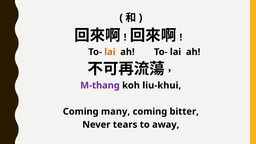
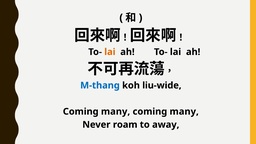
M-thang colour: purple -> blue
liu-khui: liu-khui -> liu-wide
bitter at (184, 112): bitter -> many
tears: tears -> roam
